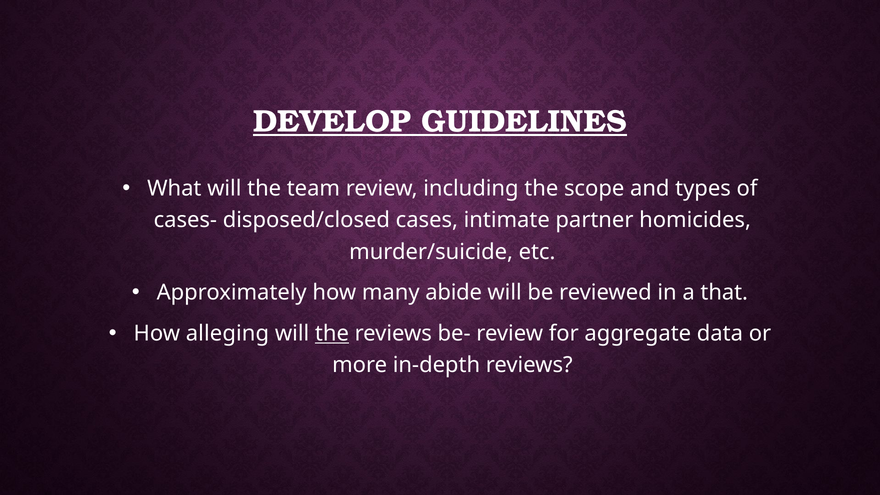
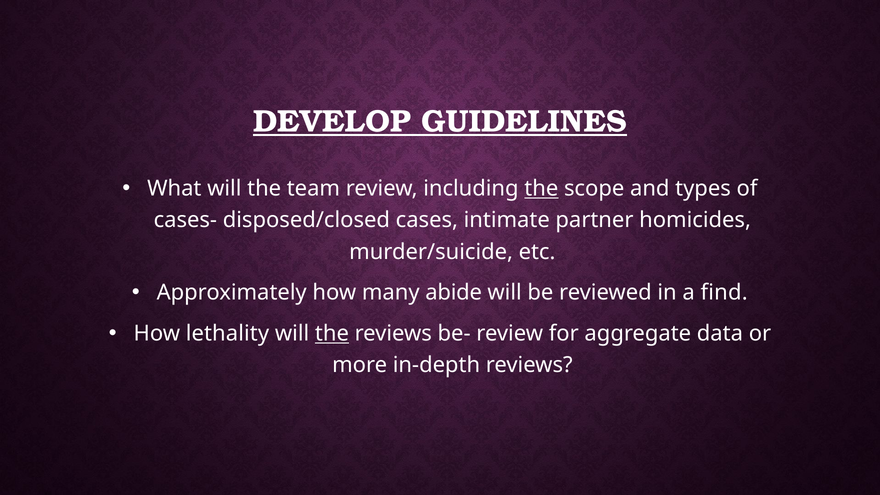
the at (541, 188) underline: none -> present
that: that -> find
alleging: alleging -> lethality
